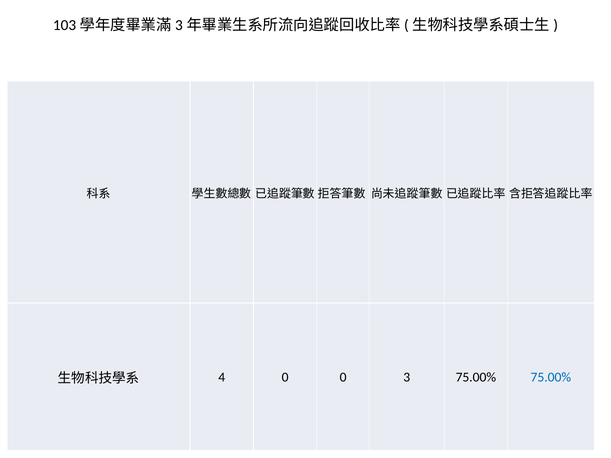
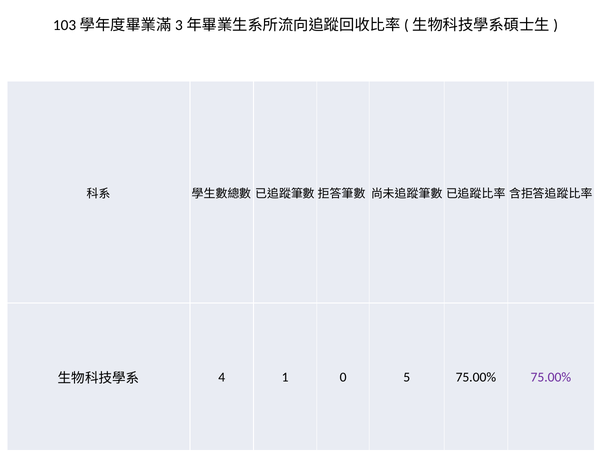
4 0: 0 -> 1
3: 3 -> 5
75.00% at (551, 377) colour: blue -> purple
